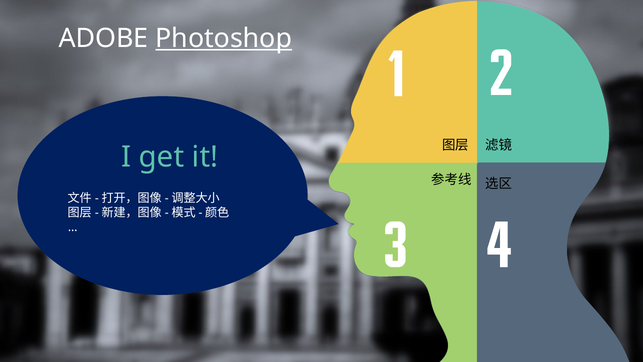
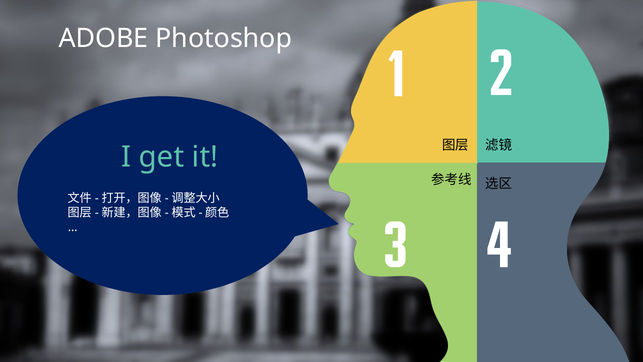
Photoshop underline: present -> none
